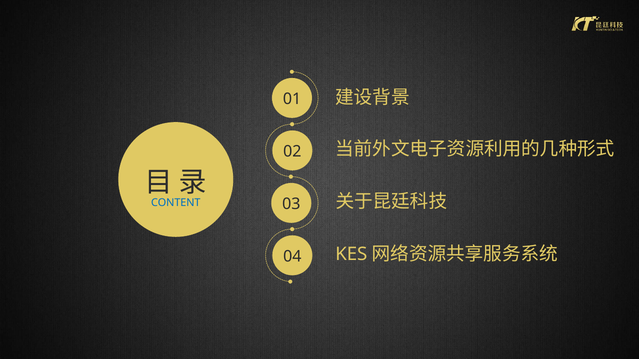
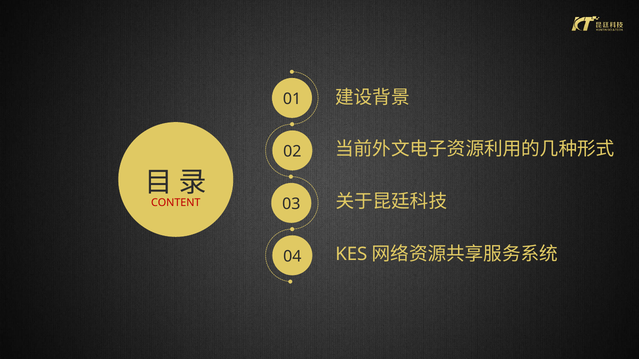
CONTENT colour: blue -> red
